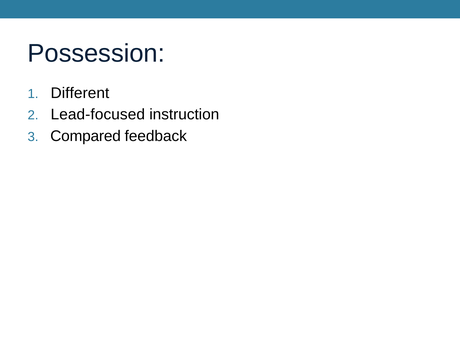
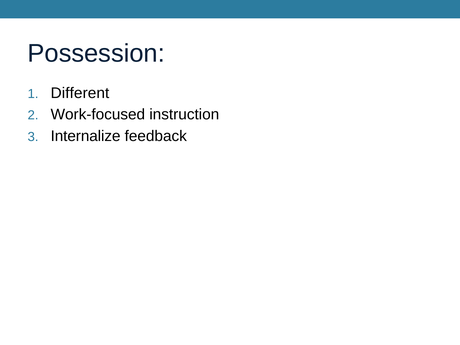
Lead-focused: Lead-focused -> Work-focused
Compared: Compared -> Internalize
